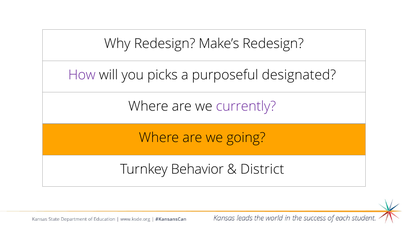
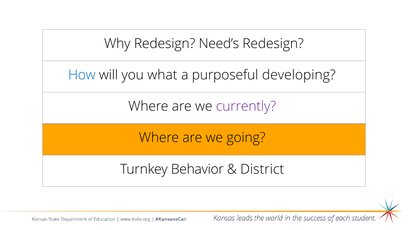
Make’s: Make’s -> Need’s
How colour: purple -> blue
picks: picks -> what
designated: designated -> developing
